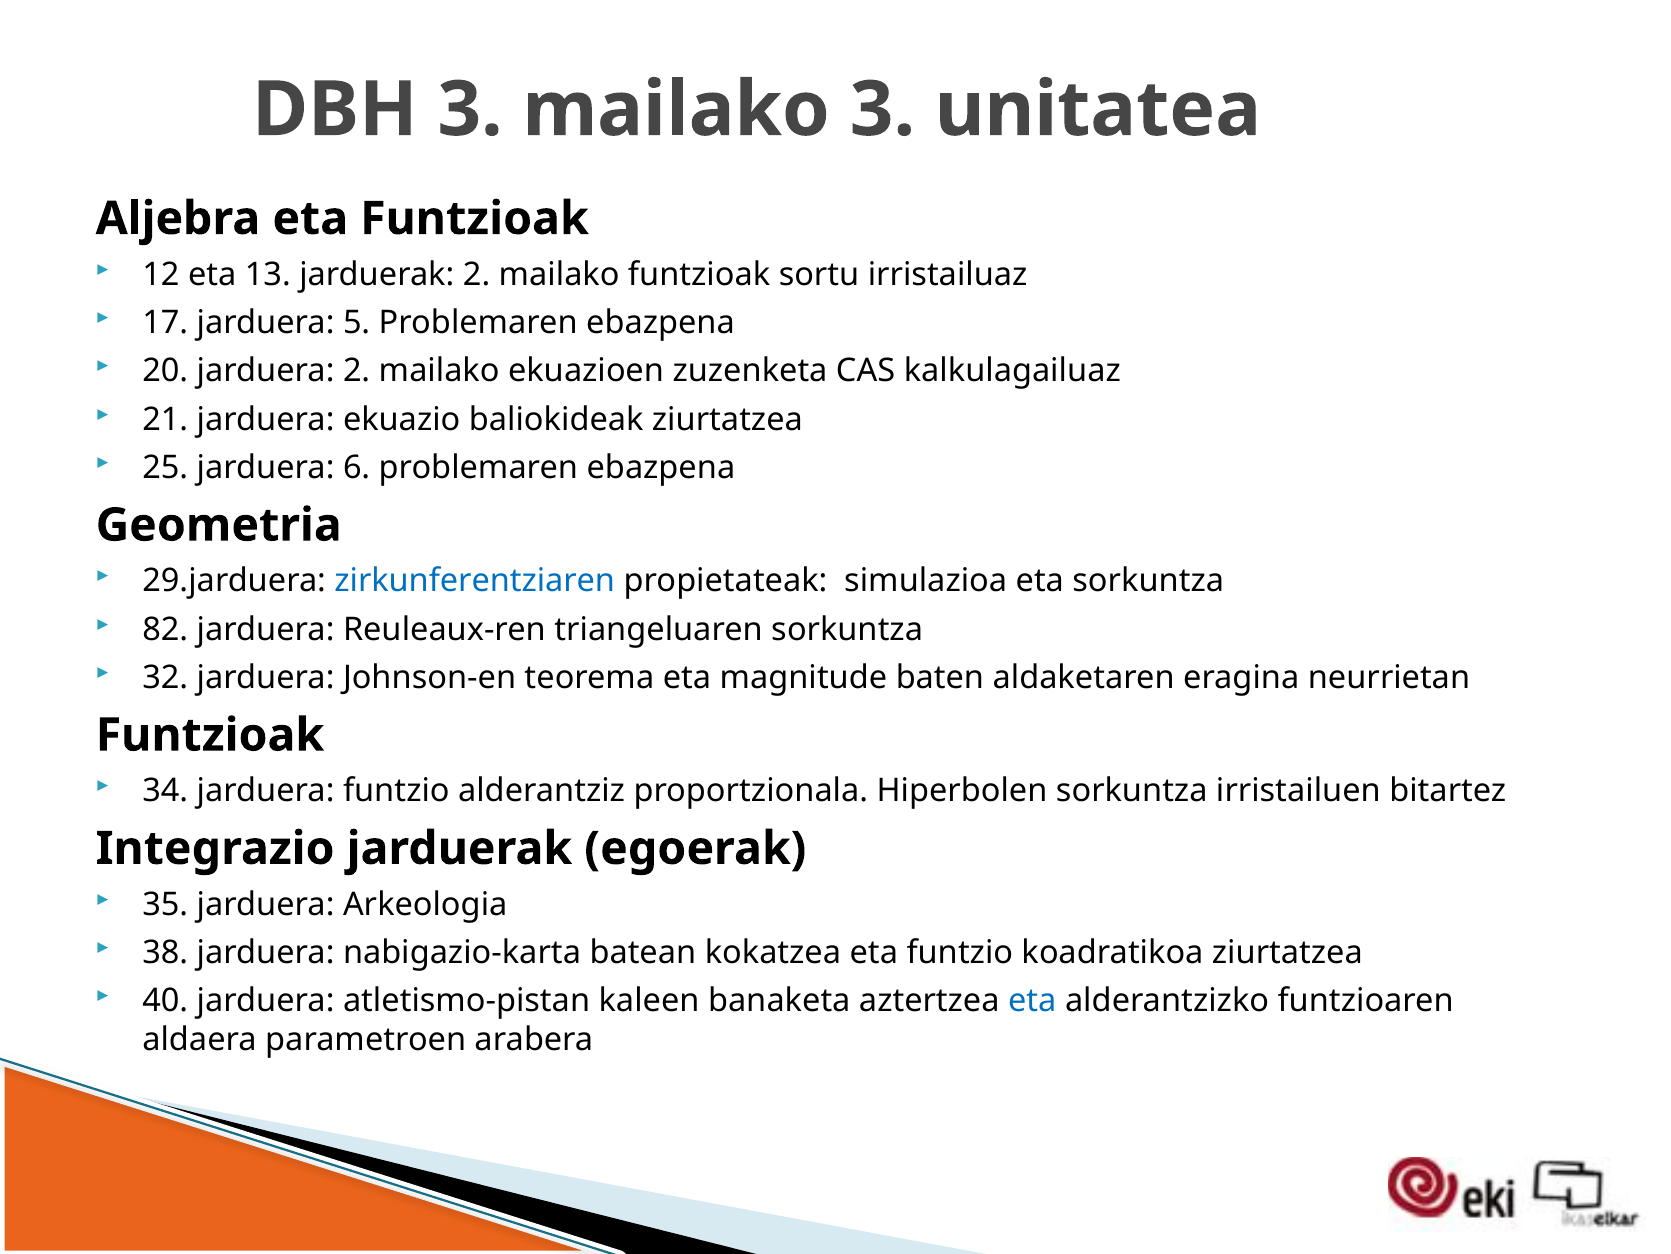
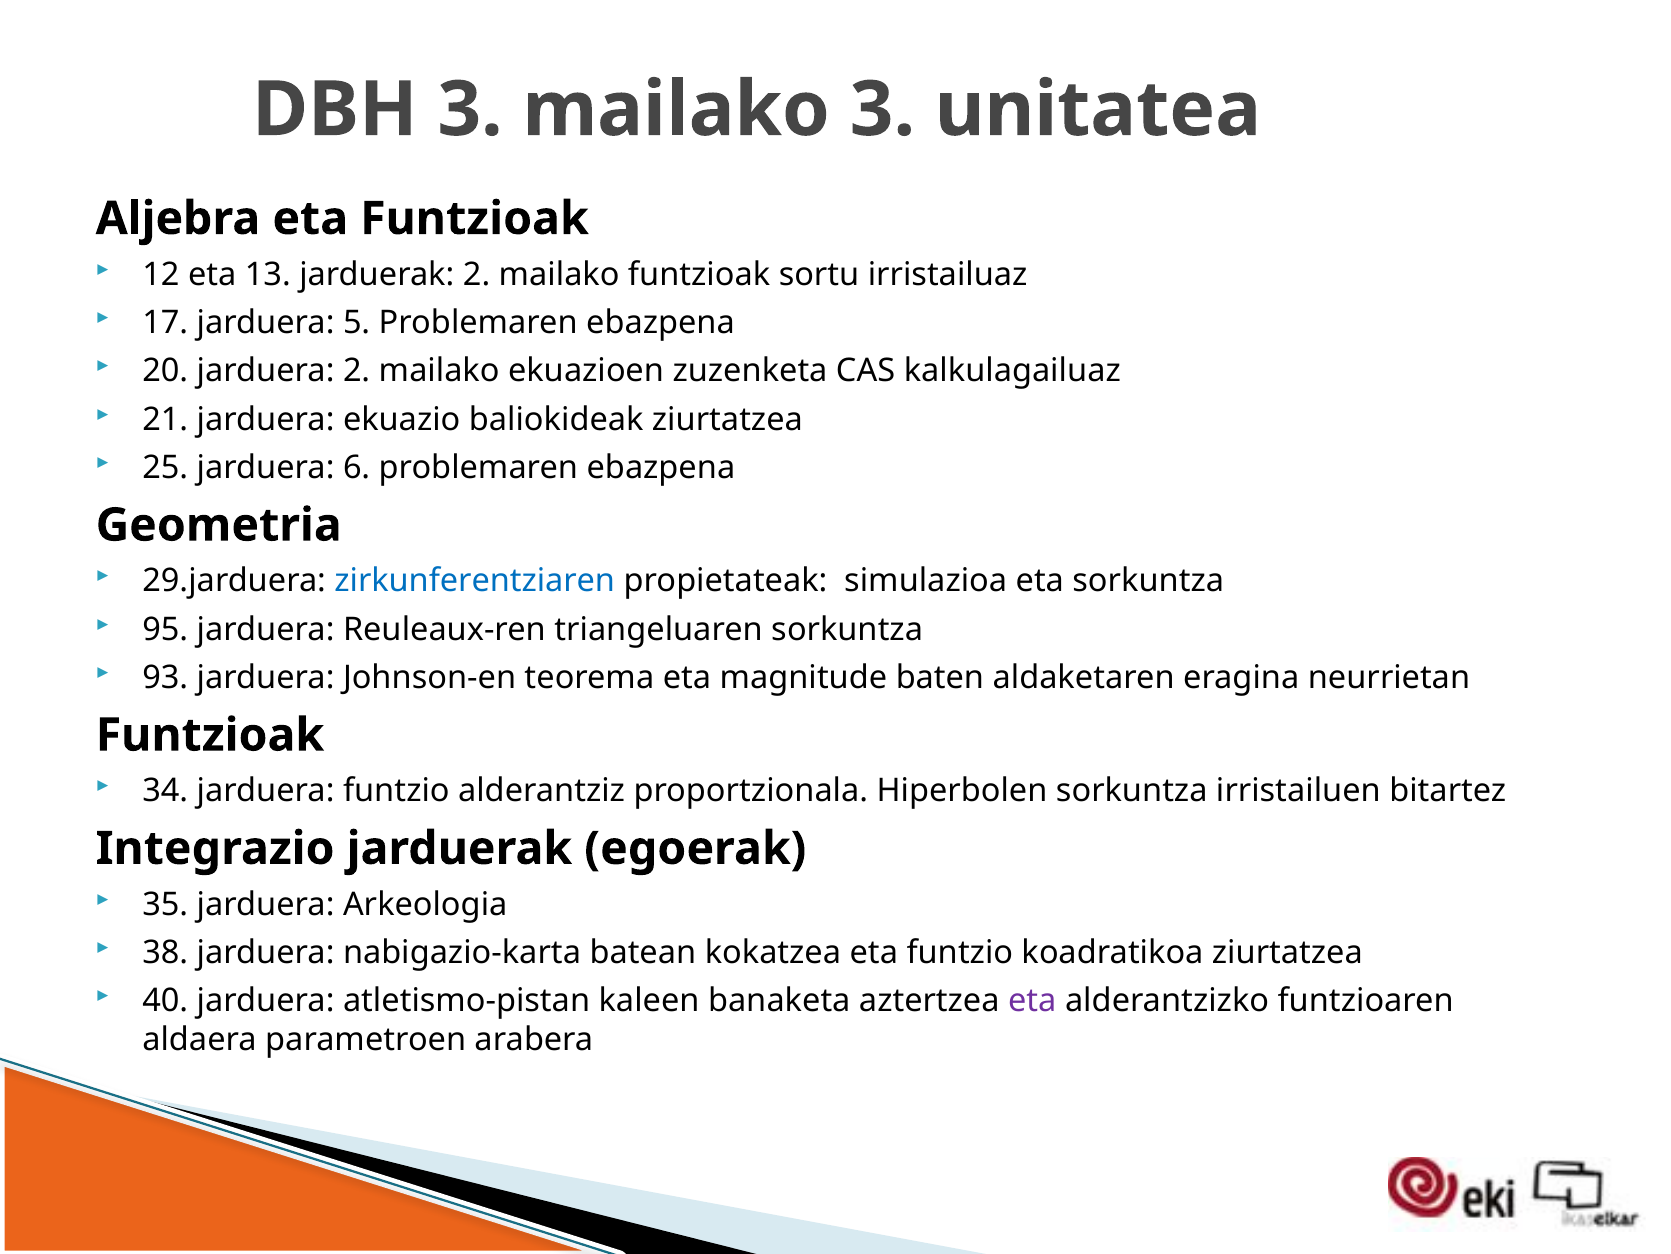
82: 82 -> 95
32: 32 -> 93
eta at (1032, 1000) colour: blue -> purple
